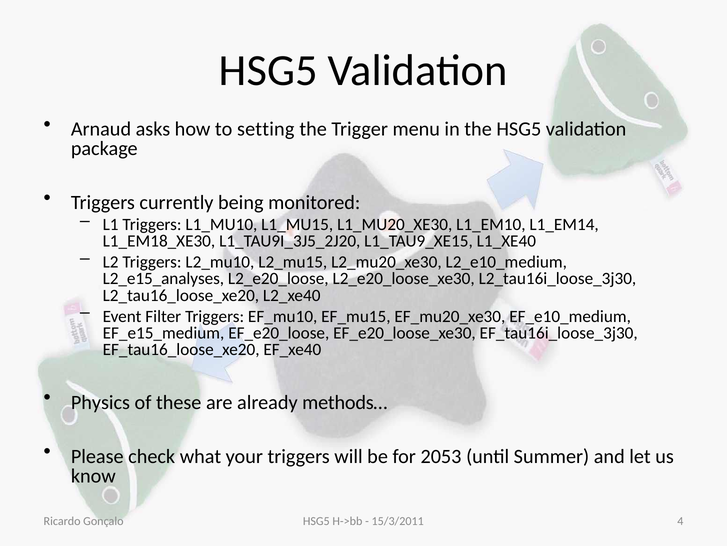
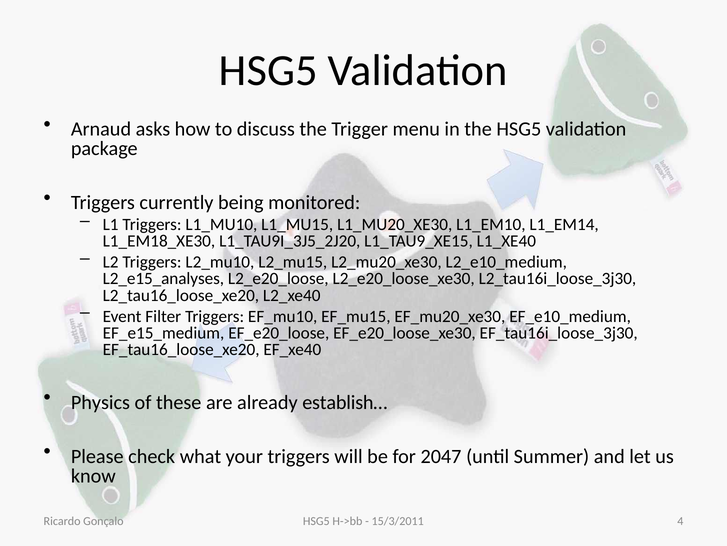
setting: setting -> discuss
methods…: methods… -> establish…
2053: 2053 -> 2047
